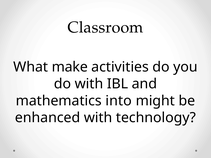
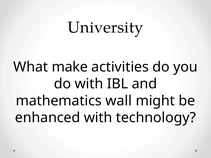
Classroom: Classroom -> University
into: into -> wall
